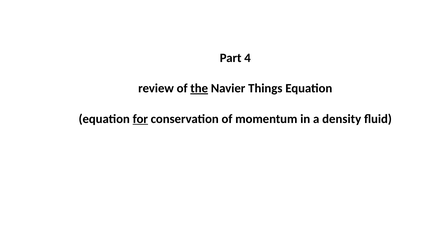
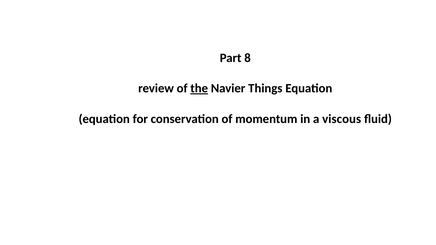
4: 4 -> 8
for underline: present -> none
density: density -> viscous
